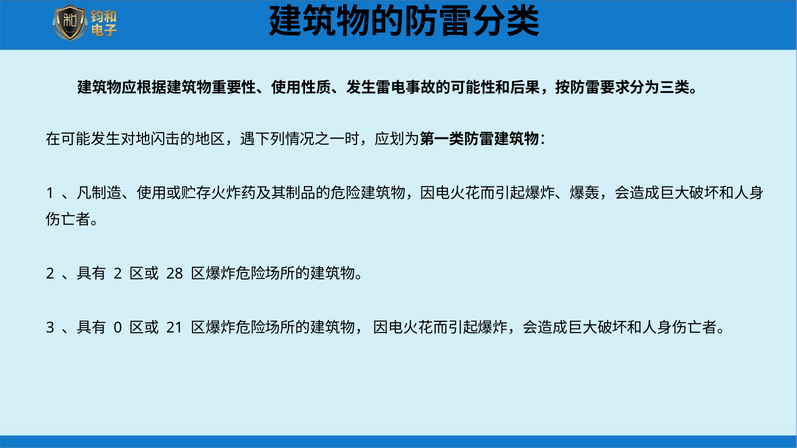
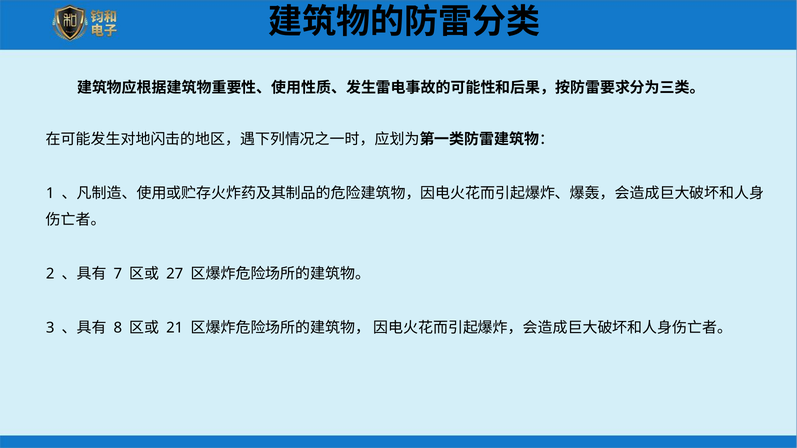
2 at (118, 274): 2 -> 7
28: 28 -> 27
0: 0 -> 8
